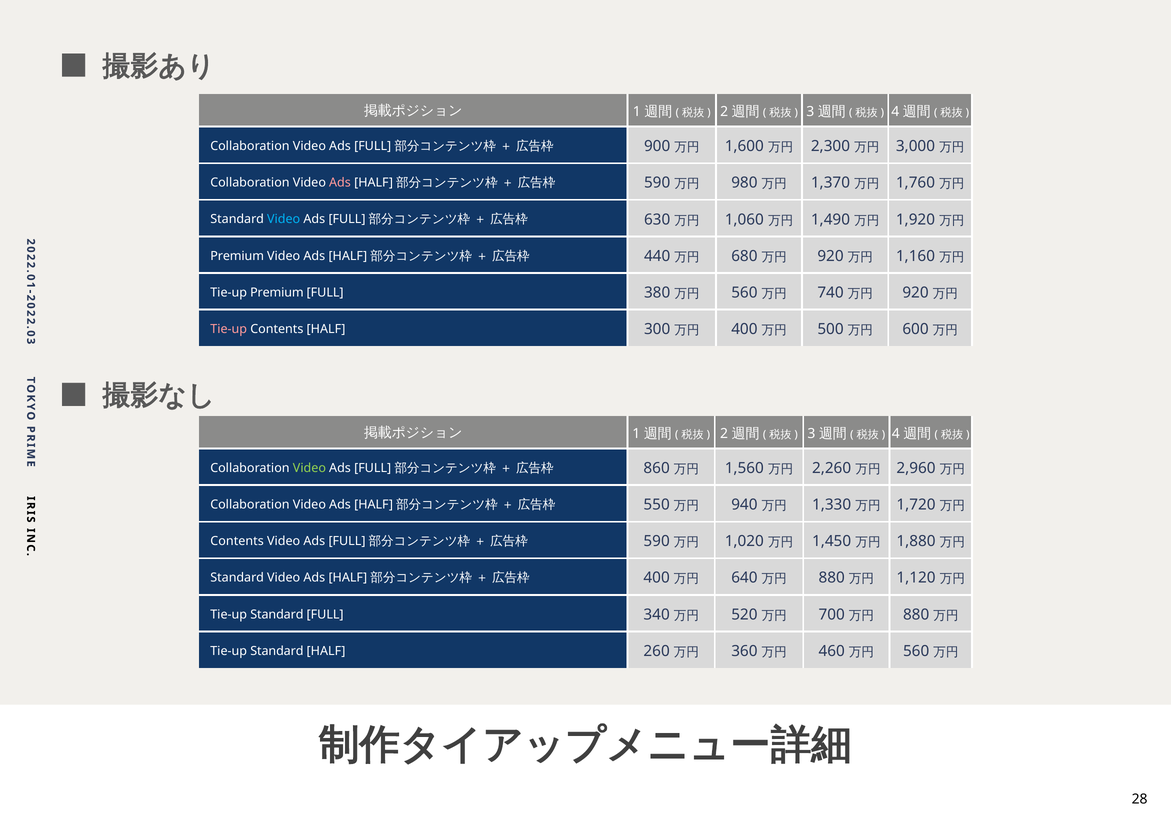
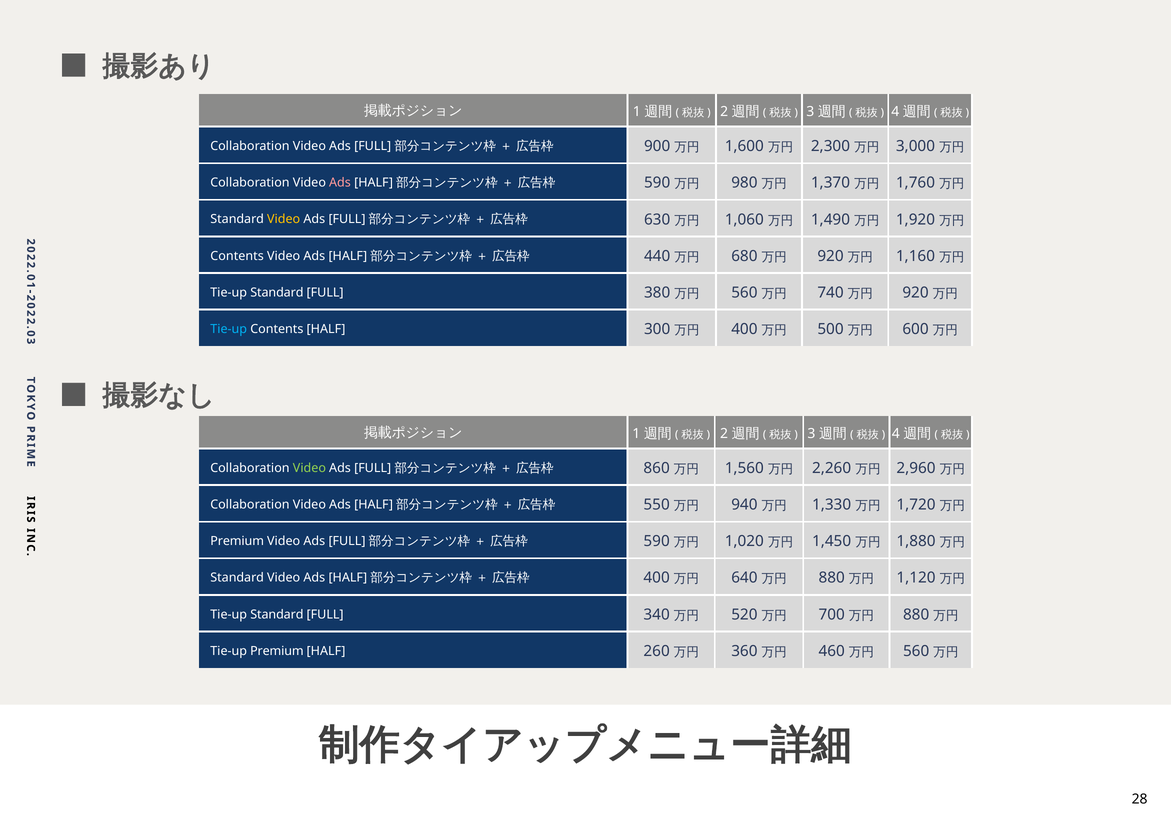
Video at (284, 219) colour: light blue -> yellow
Premium at (237, 256): Premium -> Contents
Premium at (277, 292): Premium -> Standard
Tie-up at (229, 329) colour: pink -> light blue
Contents at (237, 541): Contents -> Premium
Standard at (277, 651): Standard -> Premium
